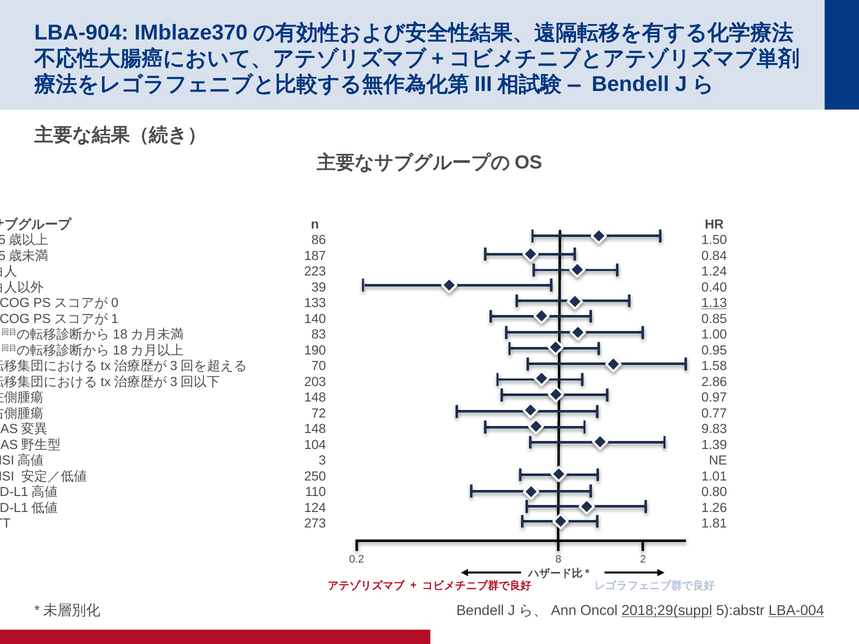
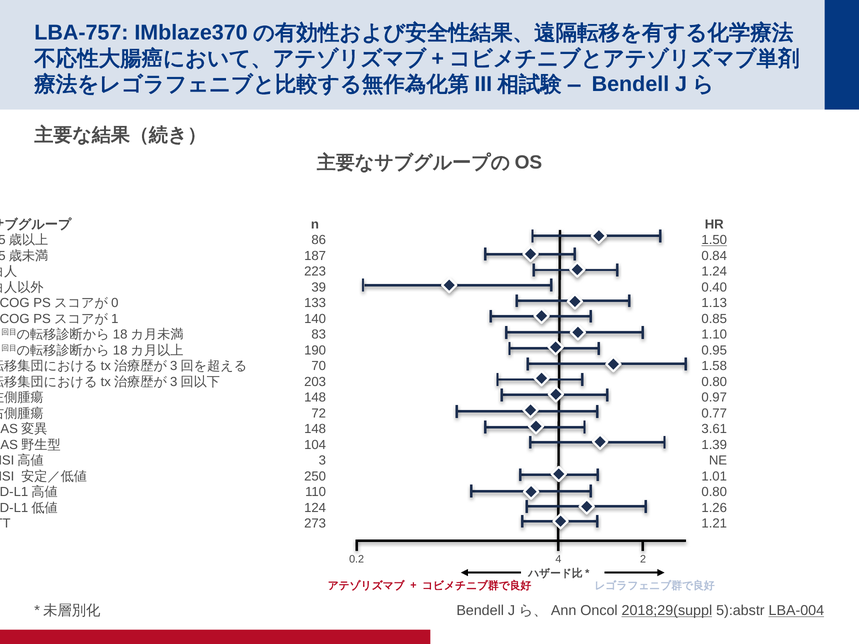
LBA-904: LBA-904 -> LBA-757
1.50 underline: none -> present
1.13 underline: present -> none
1.00: 1.00 -> 1.10
2.86 at (714, 382): 2.86 -> 0.80
9.83: 9.83 -> 3.61
1.81: 1.81 -> 1.21
8: 8 -> 4
